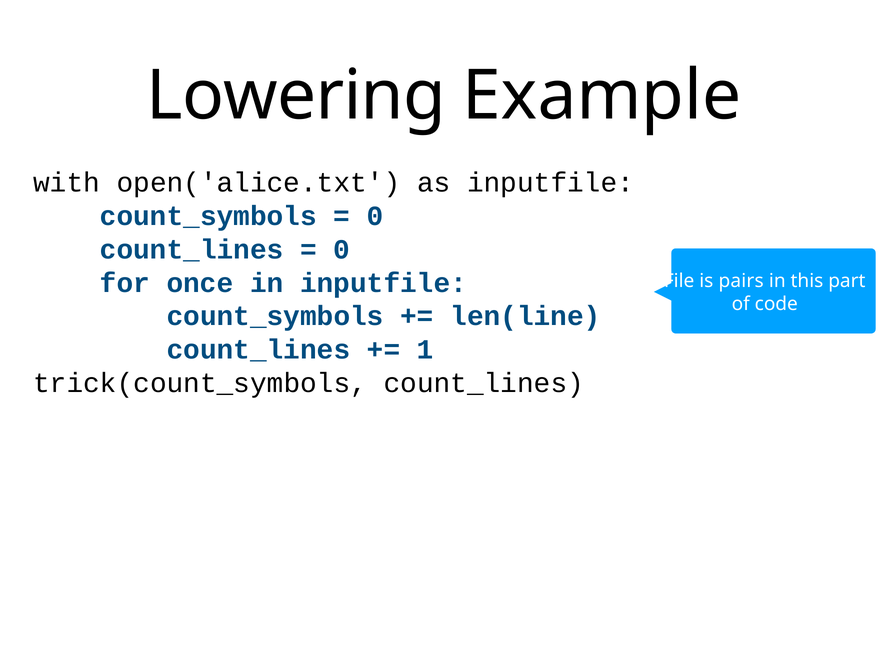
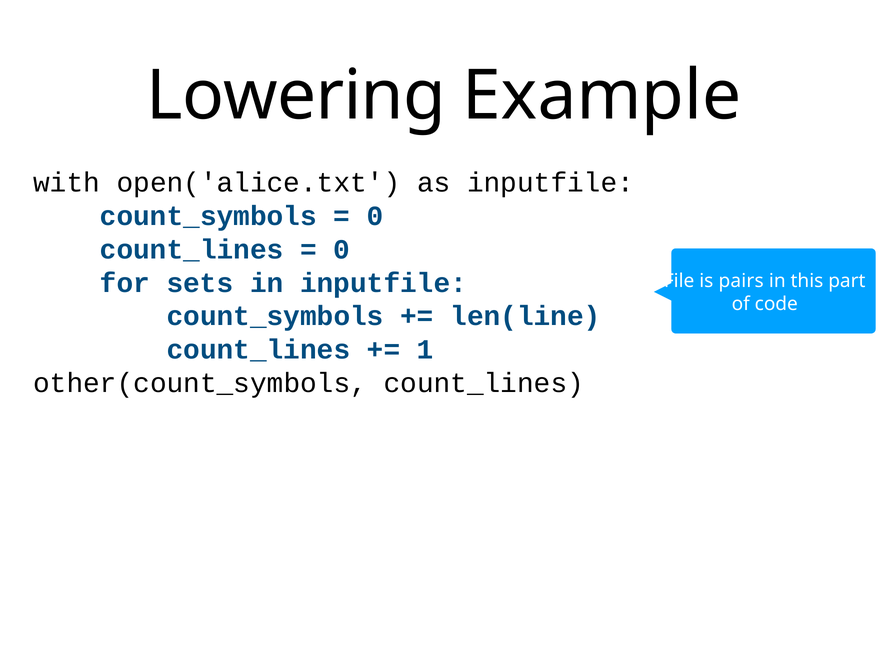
once: once -> sets
trick(count_symbols: trick(count_symbols -> other(count_symbols
